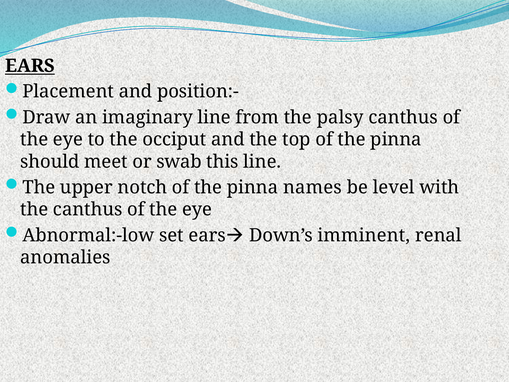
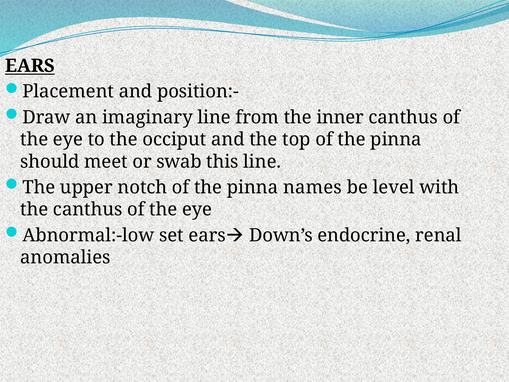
palsy: palsy -> inner
imminent: imminent -> endocrine
